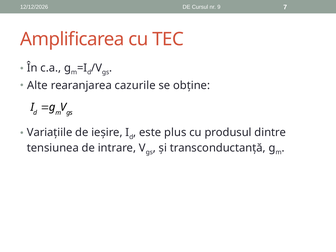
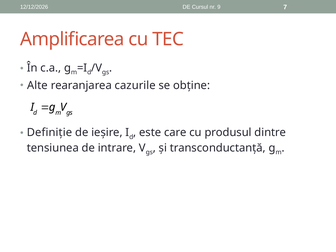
Variațiile: Variațiile -> Definiție
plus: plus -> care
